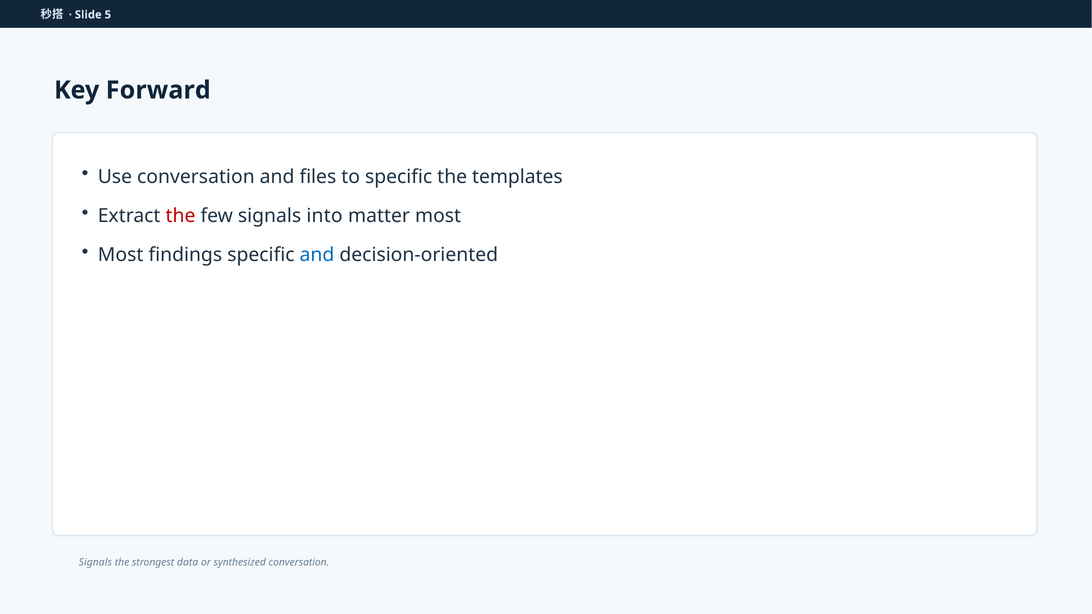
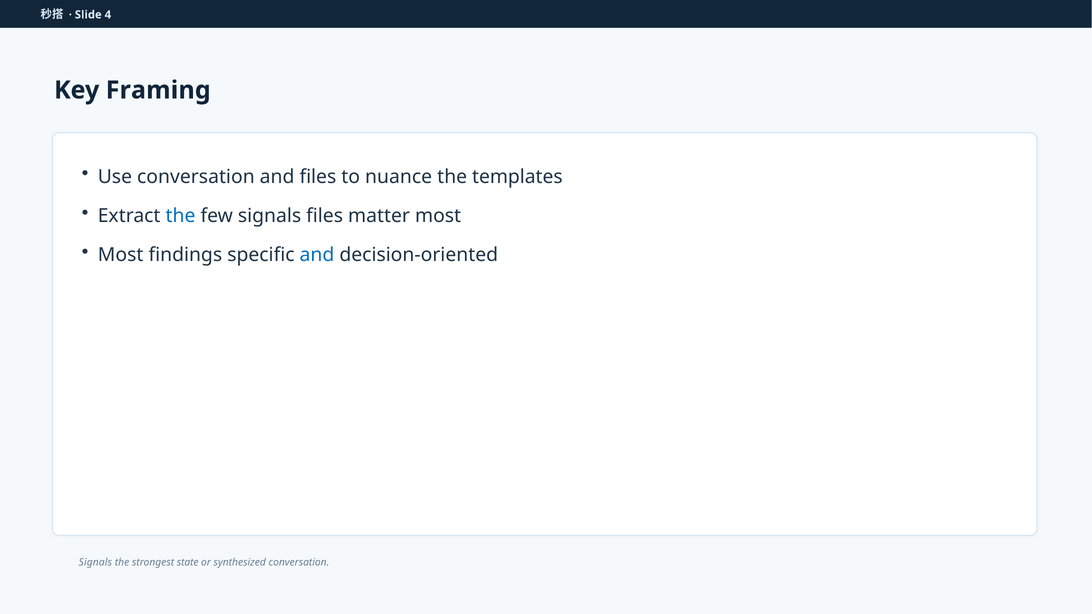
5: 5 -> 4
Forward: Forward -> Framing
to specific: specific -> nuance
the at (181, 216) colour: red -> blue
signals into: into -> files
data: data -> state
